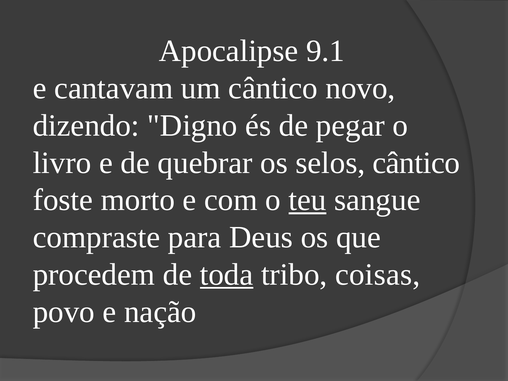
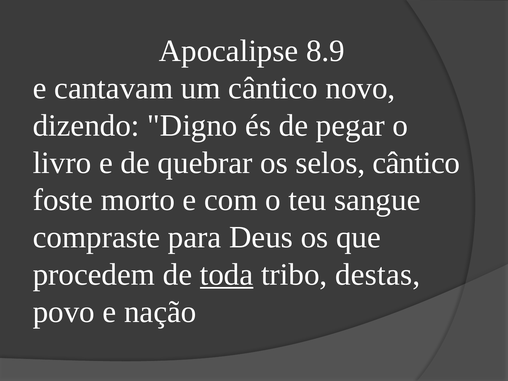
9.1: 9.1 -> 8.9
teu underline: present -> none
coisas: coisas -> destas
